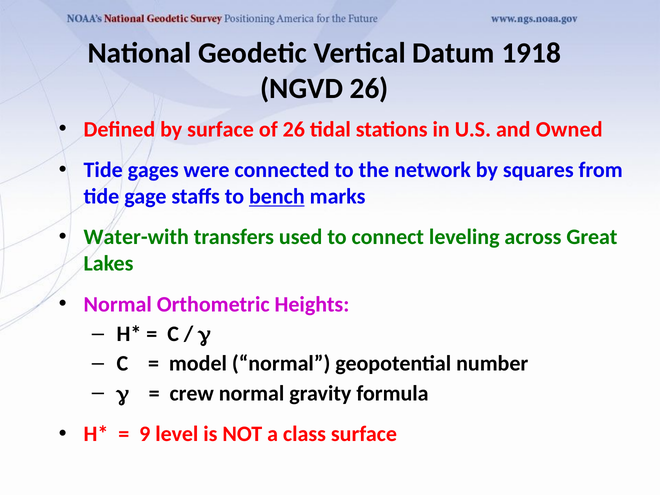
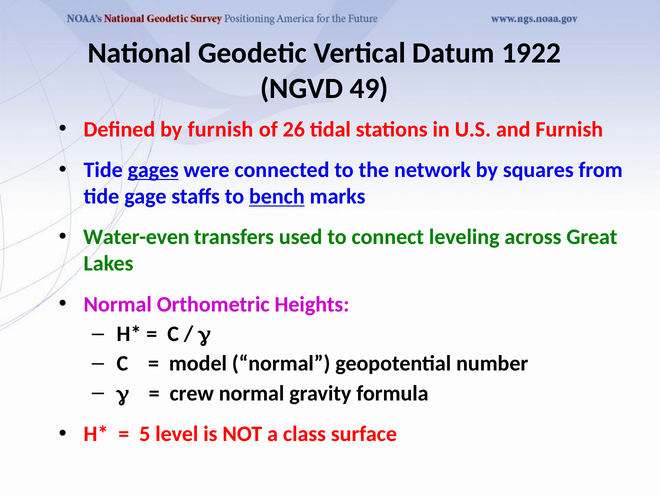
1918: 1918 -> 1922
NGVD 26: 26 -> 49
by surface: surface -> furnish
and Owned: Owned -> Furnish
gages underline: none -> present
Water-with: Water-with -> Water-even
9: 9 -> 5
